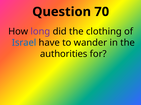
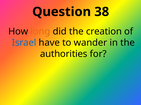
70: 70 -> 38
long colour: purple -> orange
clothing: clothing -> creation
